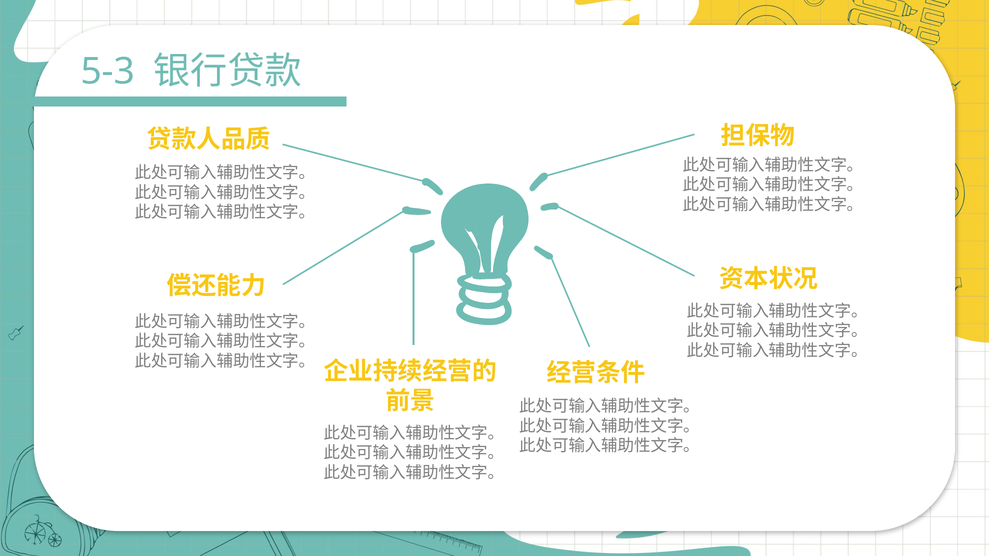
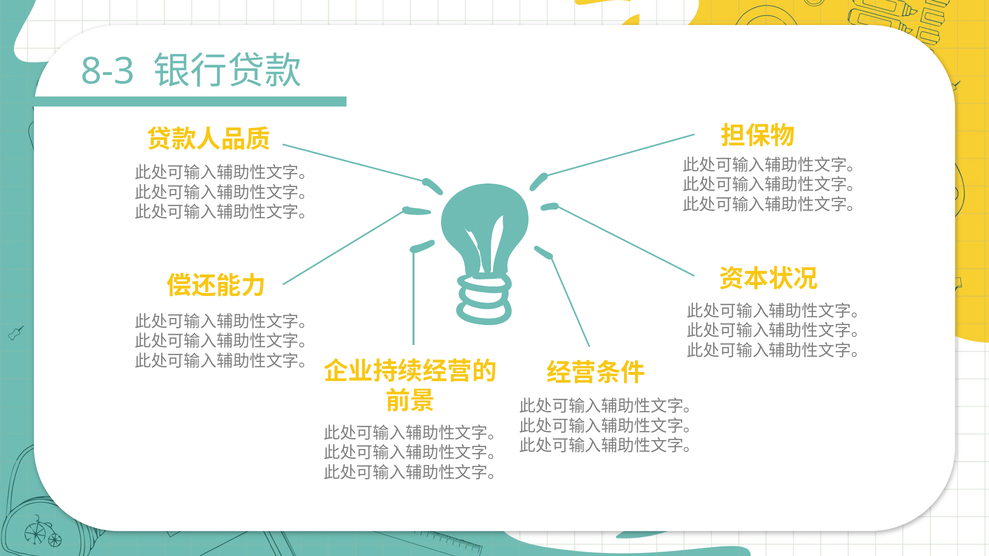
5-3: 5-3 -> 8-3
